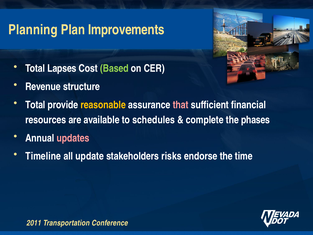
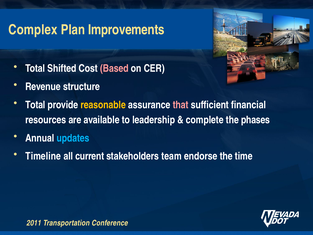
Planning: Planning -> Complex
Lapses: Lapses -> Shifted
Based colour: light green -> pink
schedules: schedules -> leadership
updates colour: pink -> light blue
update: update -> current
risks: risks -> team
